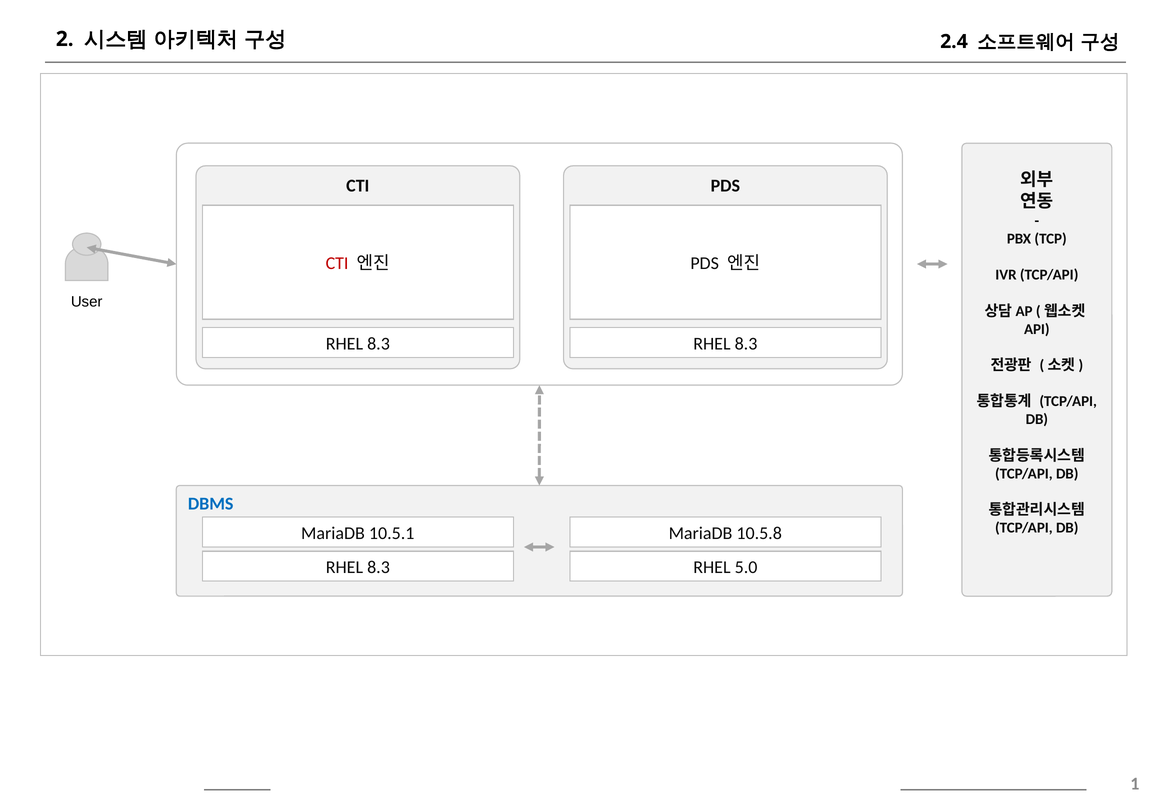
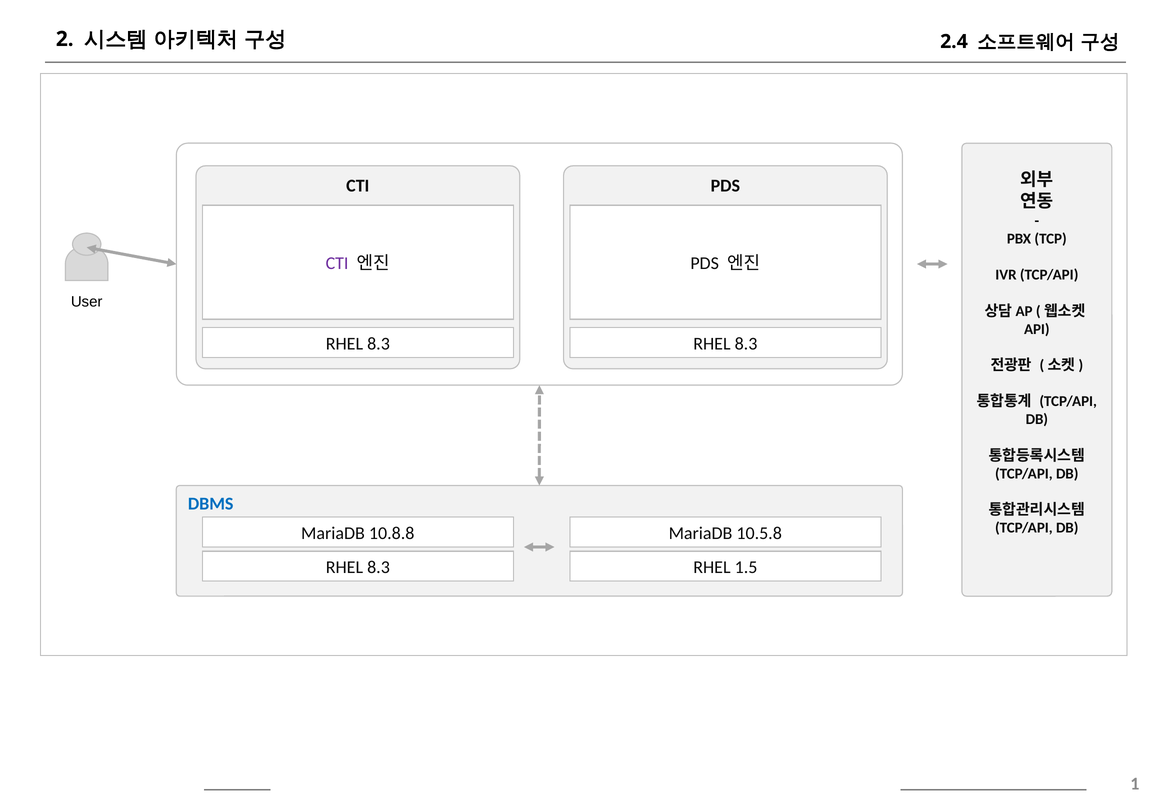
CTI at (337, 263) colour: red -> purple
10.5.1: 10.5.1 -> 10.8.8
5.0: 5.0 -> 1.5
